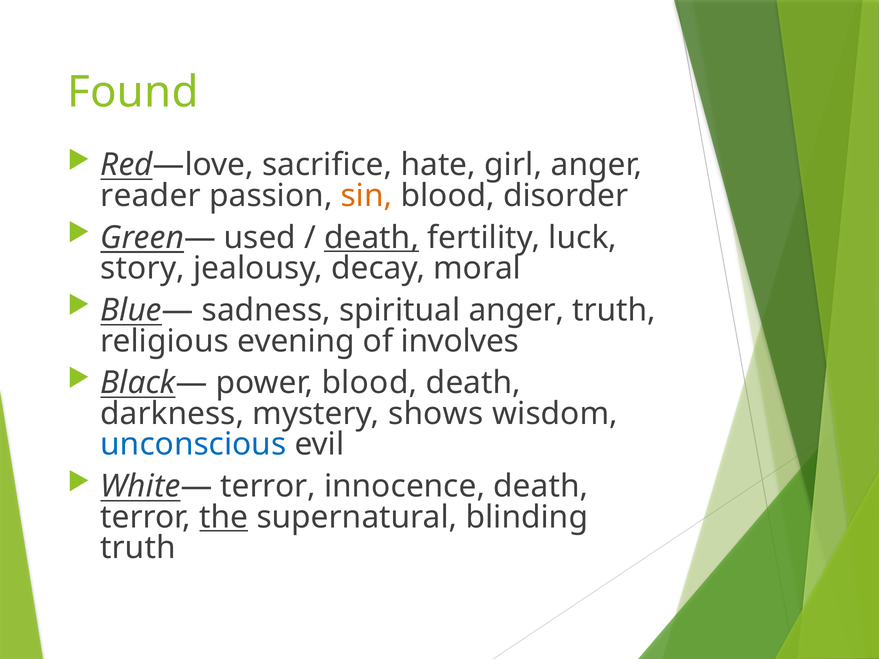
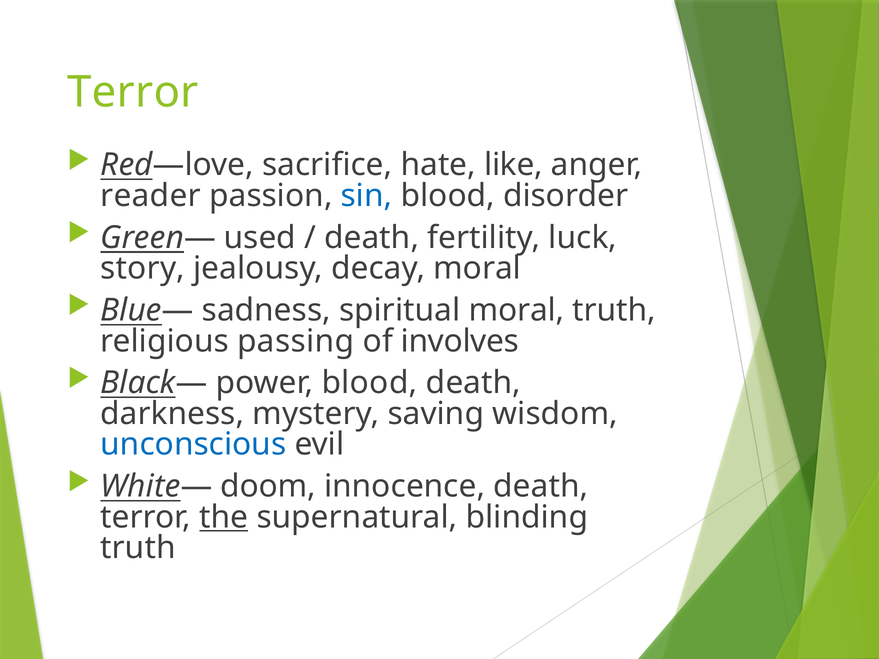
Found at (133, 92): Found -> Terror
girl: girl -> like
sin colour: orange -> blue
death at (372, 238) underline: present -> none
spiritual anger: anger -> moral
evening: evening -> passing
shows: shows -> saving
White— terror: terror -> doom
